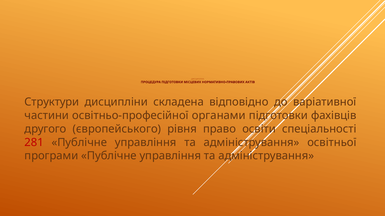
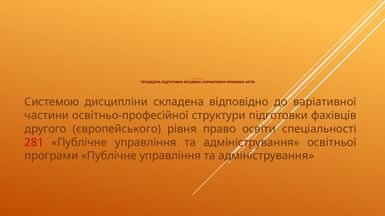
Структури: Структури -> Системою
органами: органами -> структури
